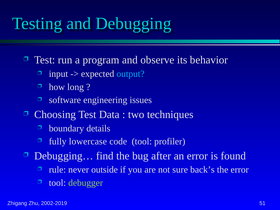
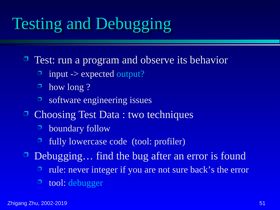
details: details -> follow
outside: outside -> integer
debugger colour: light green -> light blue
